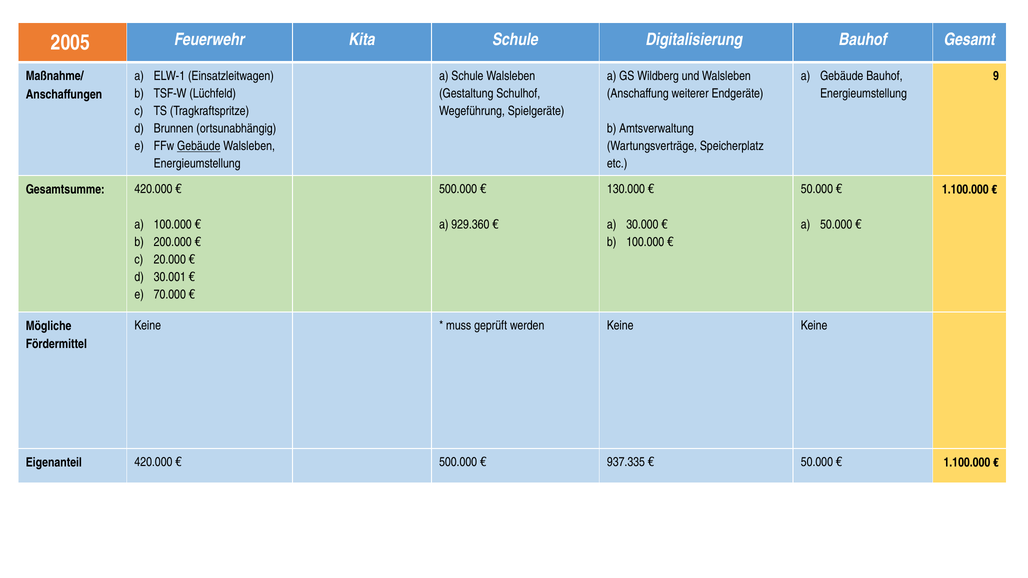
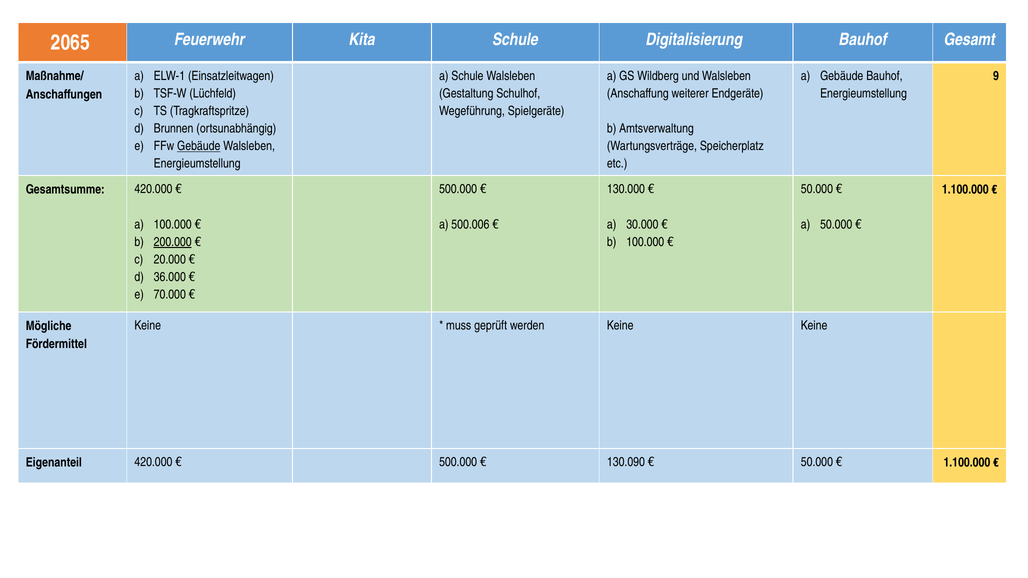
2005: 2005 -> 2065
929.360: 929.360 -> 500.006
200.000 underline: none -> present
30.001: 30.001 -> 36.000
937.335: 937.335 -> 130.090
